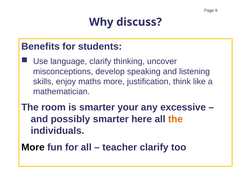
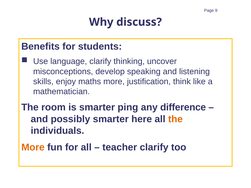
your: your -> ping
excessive: excessive -> difference
More at (33, 148) colour: black -> orange
